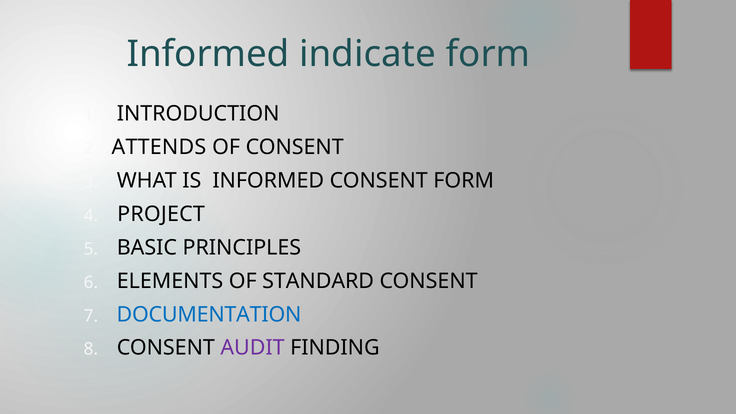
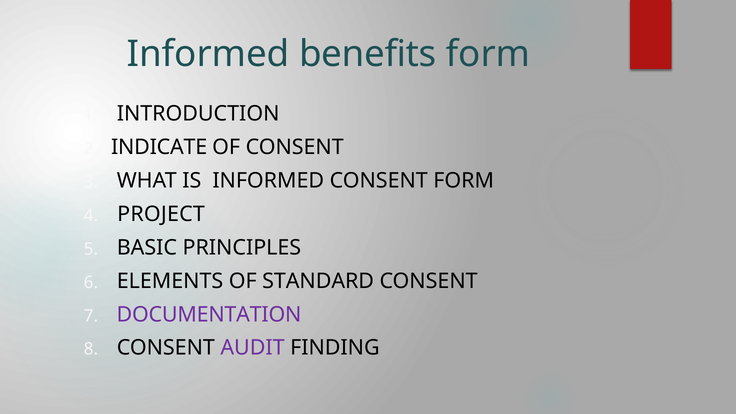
indicate: indicate -> benefits
ATTENDS: ATTENDS -> INDICATE
DOCUMENTATION colour: blue -> purple
